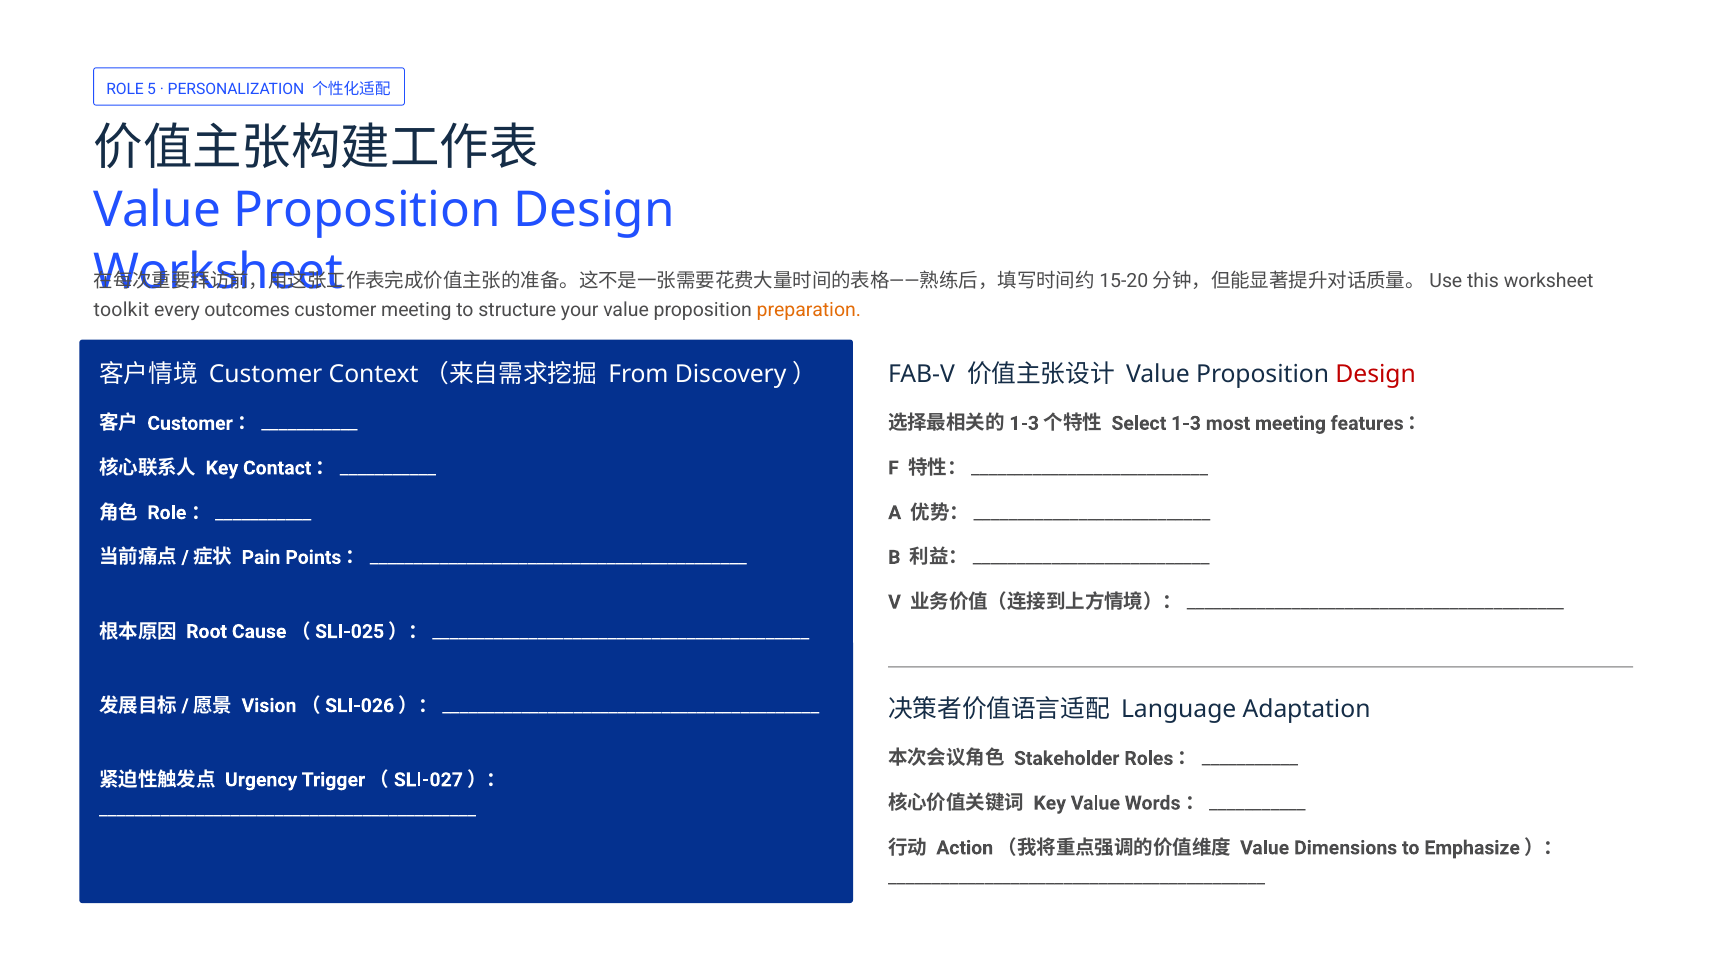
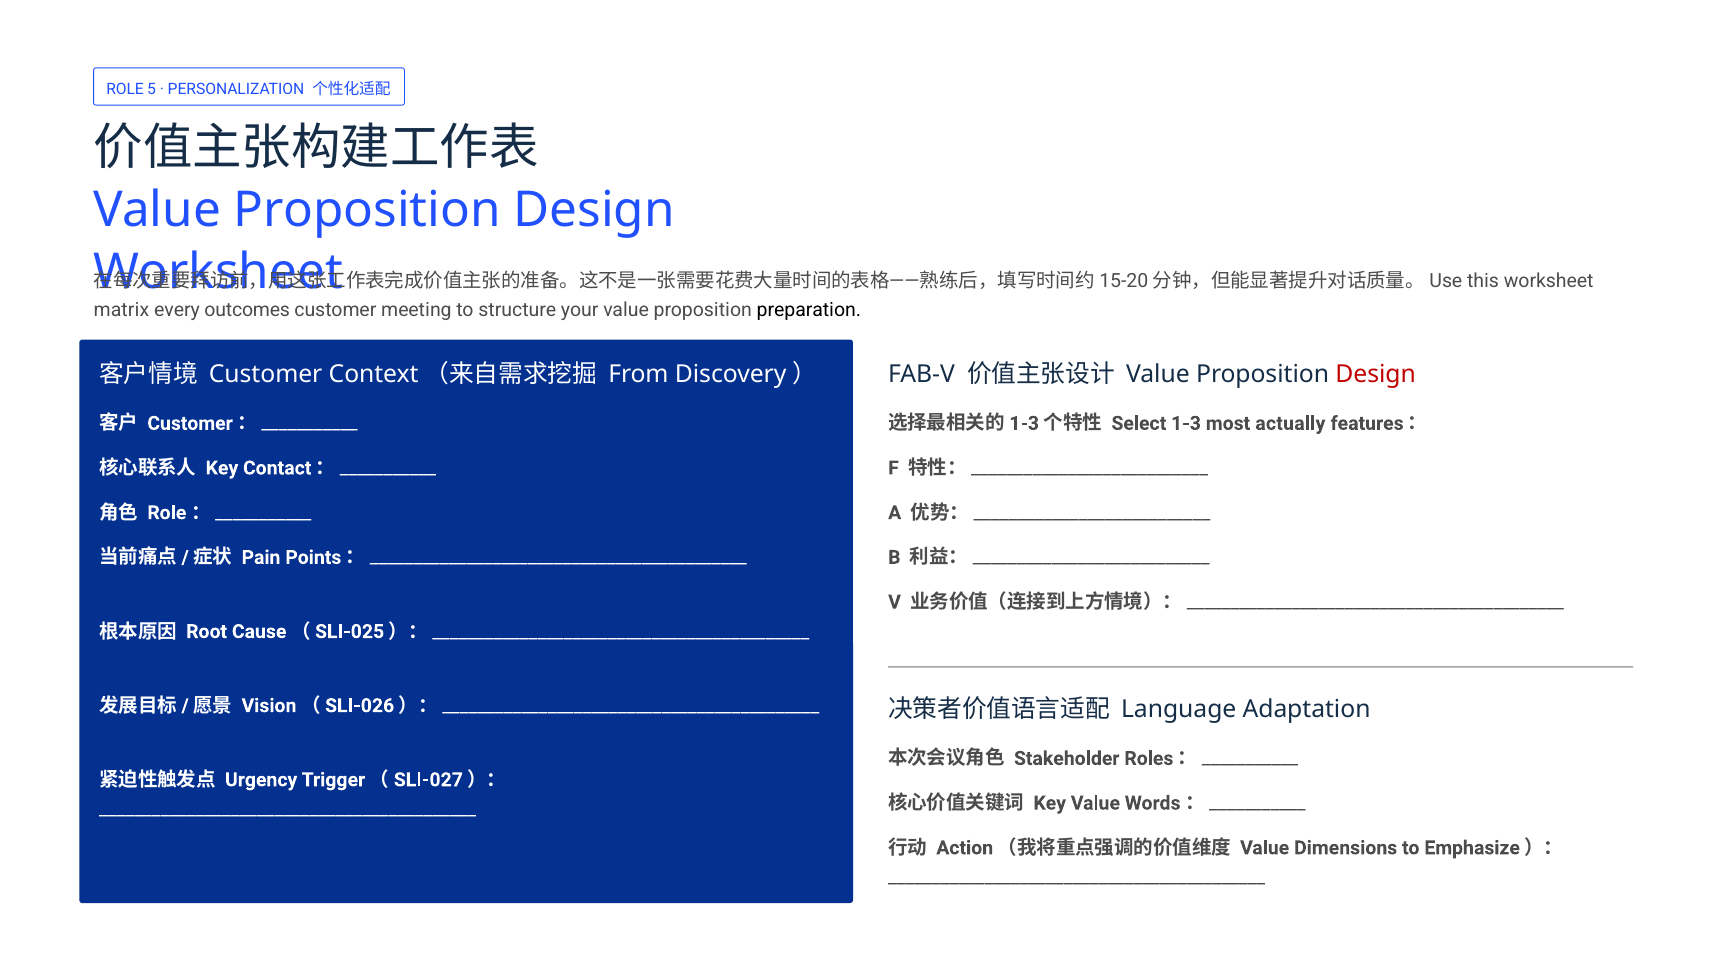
toolkit: toolkit -> matrix
preparation colour: orange -> black
most meeting: meeting -> actually
